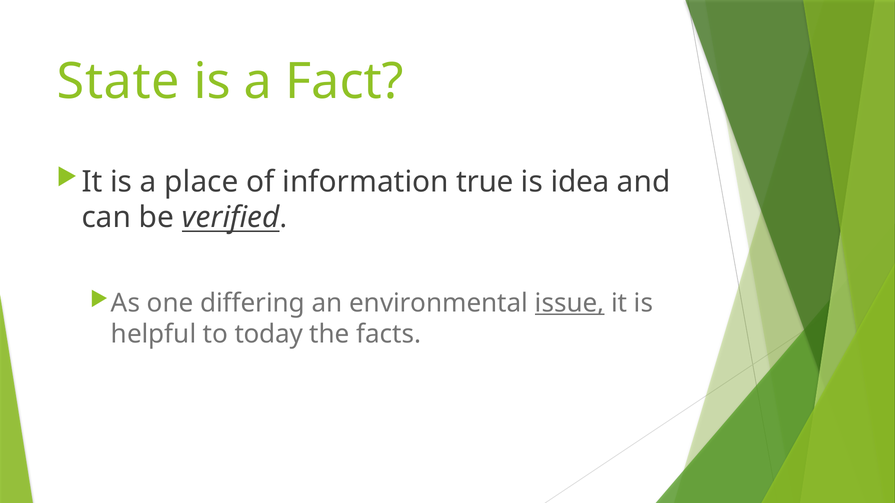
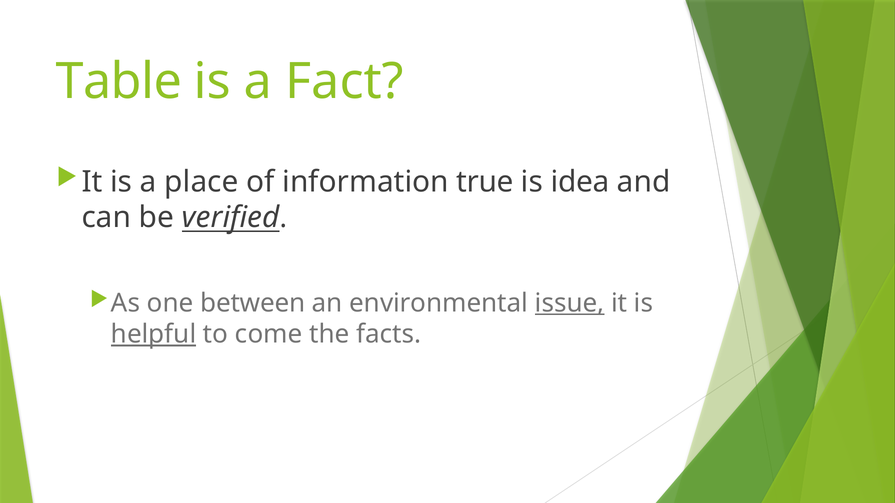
State: State -> Table
differing: differing -> between
helpful underline: none -> present
today: today -> come
